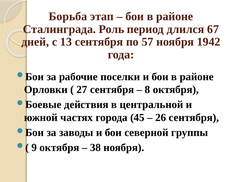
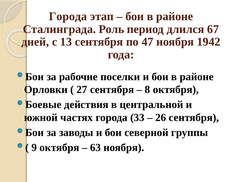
Борьба at (68, 16): Борьба -> Города
57: 57 -> 47
45: 45 -> 33
38: 38 -> 63
